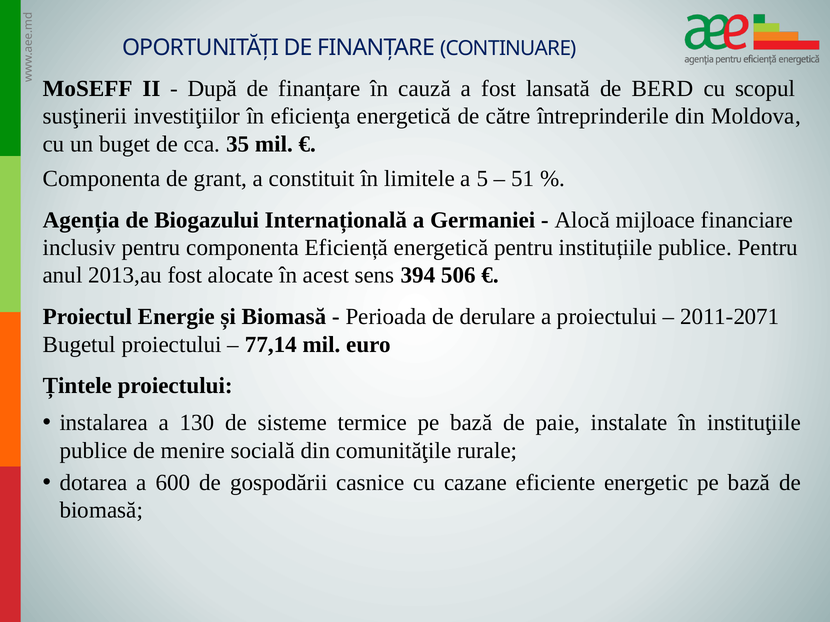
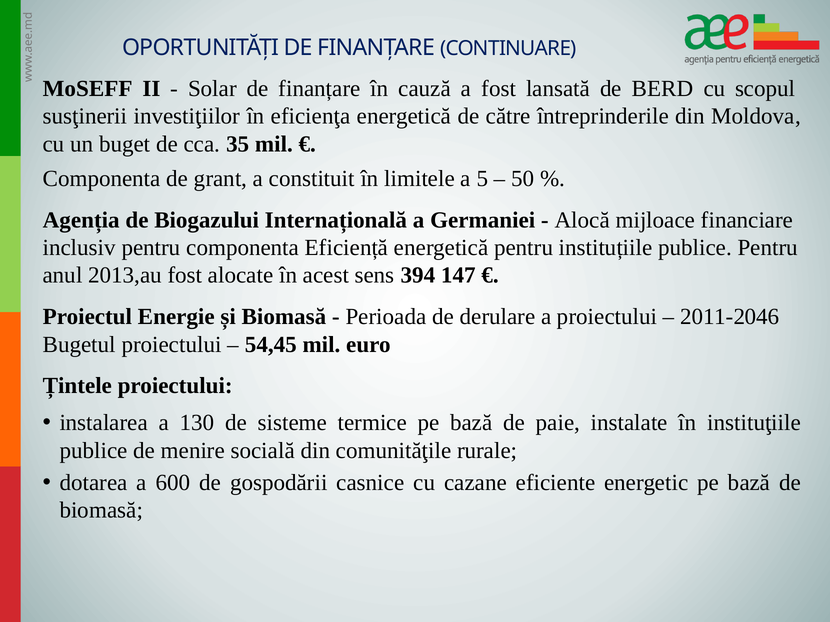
După: După -> Solar
51: 51 -> 50
506: 506 -> 147
2011-2071: 2011-2071 -> 2011-2046
77,14: 77,14 -> 54,45
